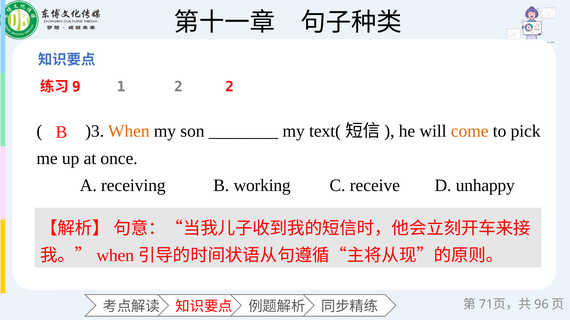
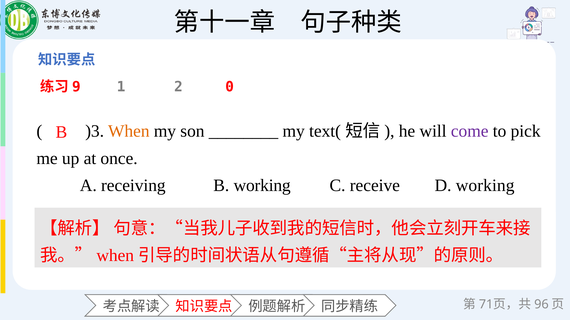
2 2: 2 -> 0
come colour: orange -> purple
D unhappy: unhappy -> working
